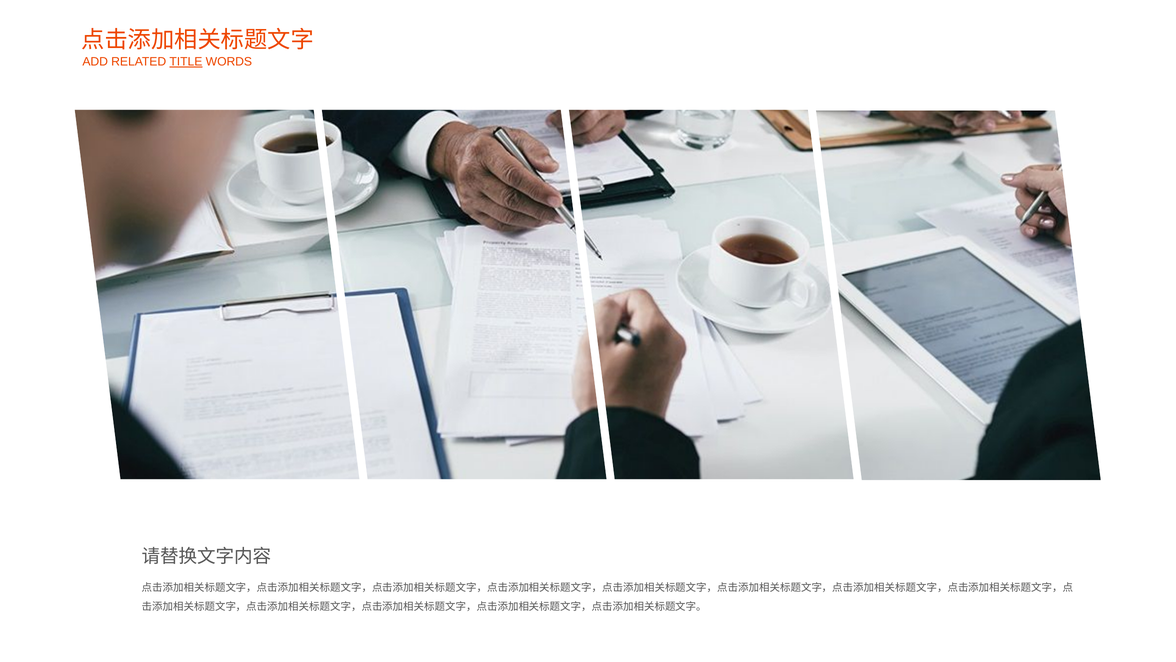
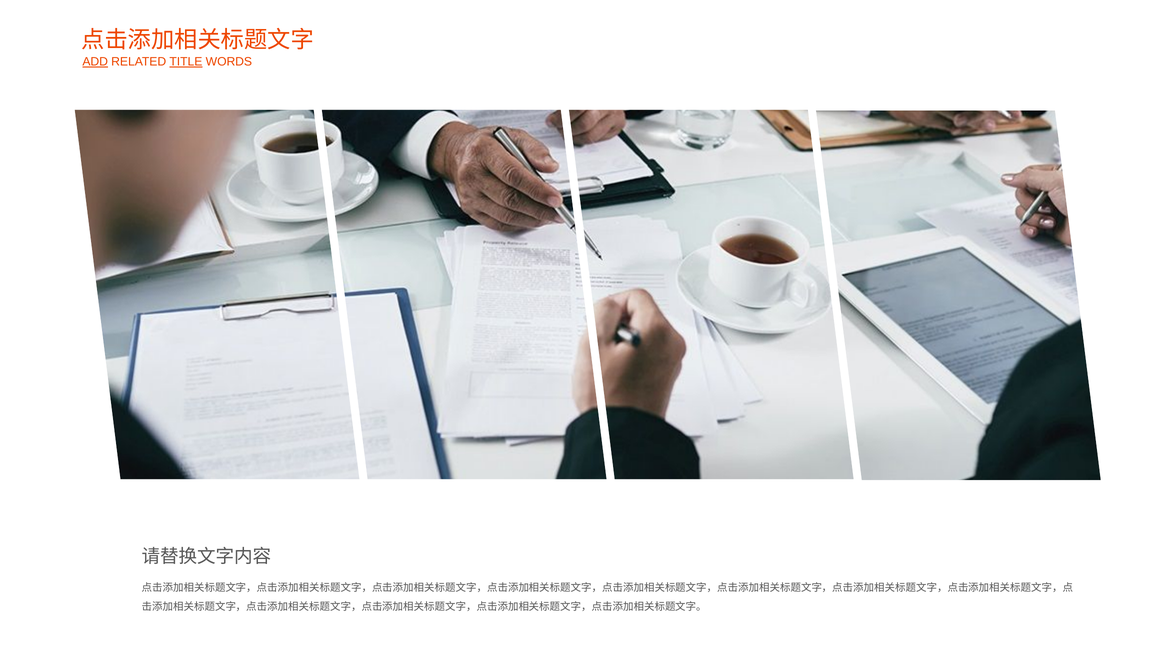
ADD underline: none -> present
